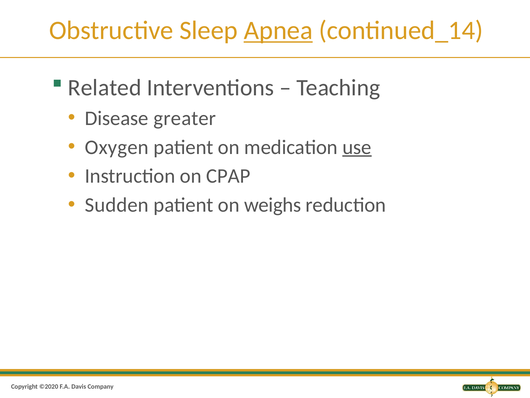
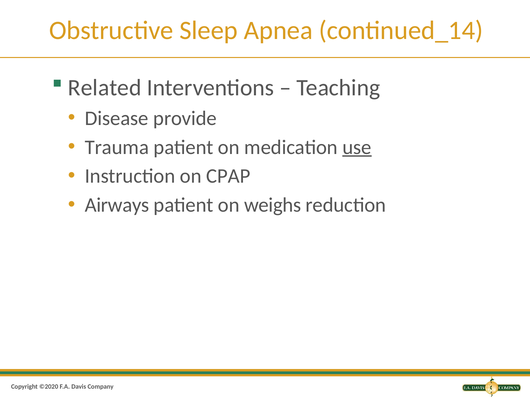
Apnea underline: present -> none
greater: greater -> provide
Oxygen: Oxygen -> Trauma
Sudden: Sudden -> Airways
